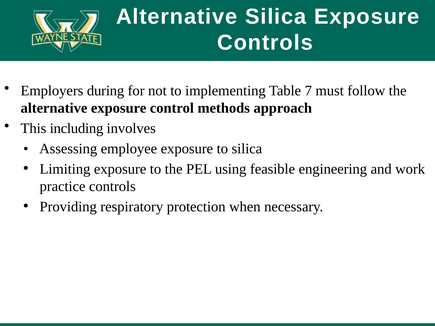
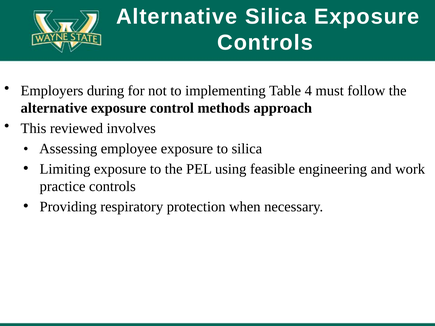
7: 7 -> 4
including: including -> reviewed
